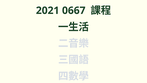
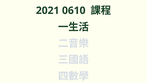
0667: 0667 -> 0610
